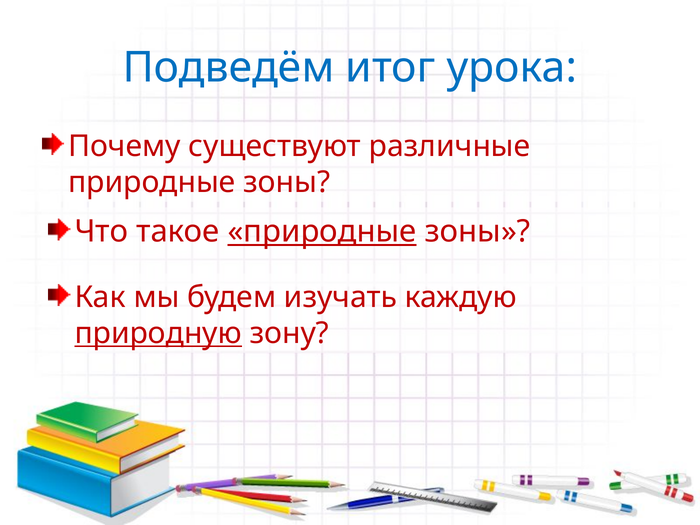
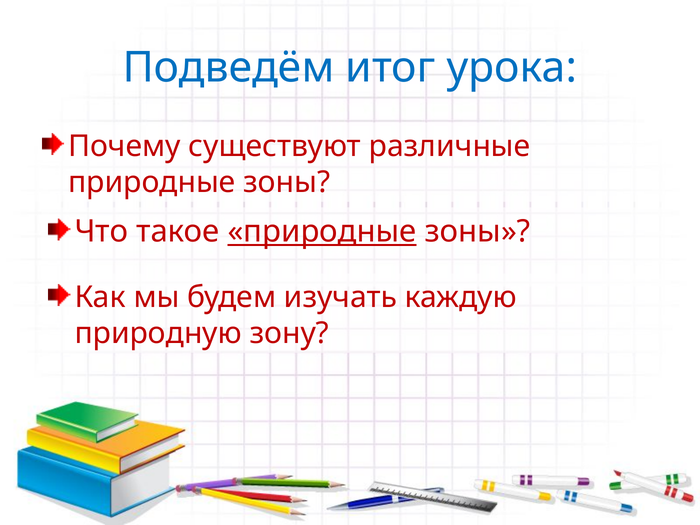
природную underline: present -> none
